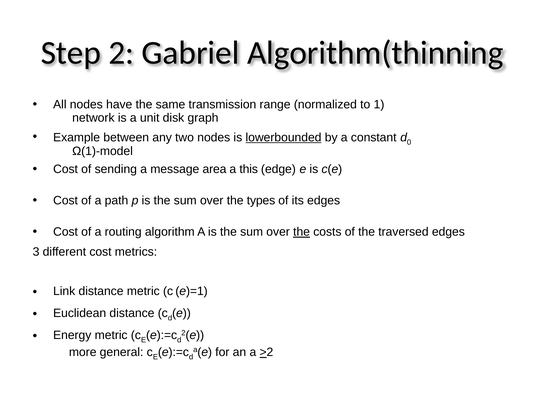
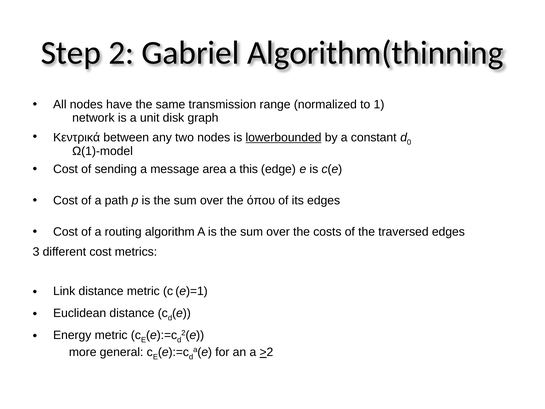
Example: Example -> Κεντρικά
types: types -> όπου
the at (302, 232) underline: present -> none
